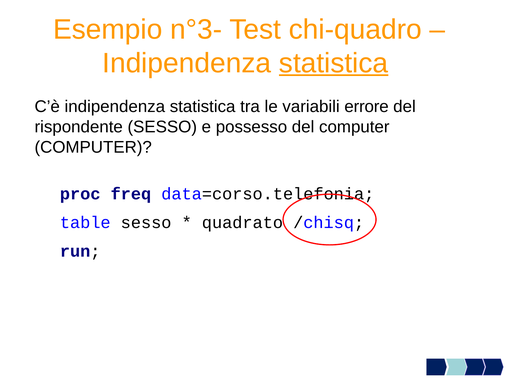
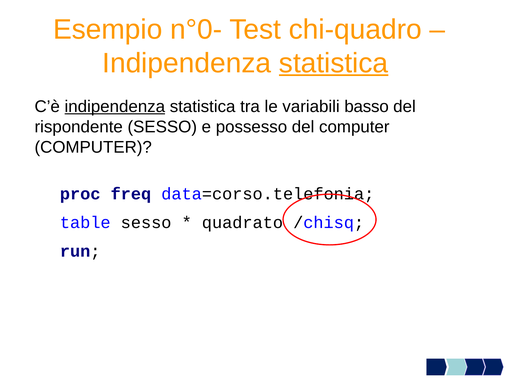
n°3-: n°3- -> n°0-
indipendenza at (115, 107) underline: none -> present
errore: errore -> basso
